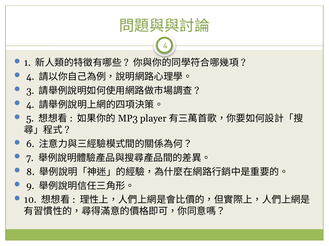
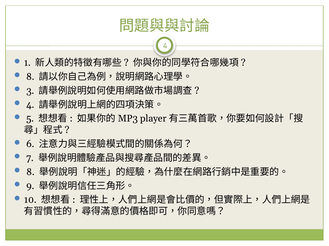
4 at (30, 77): 4 -> 8
